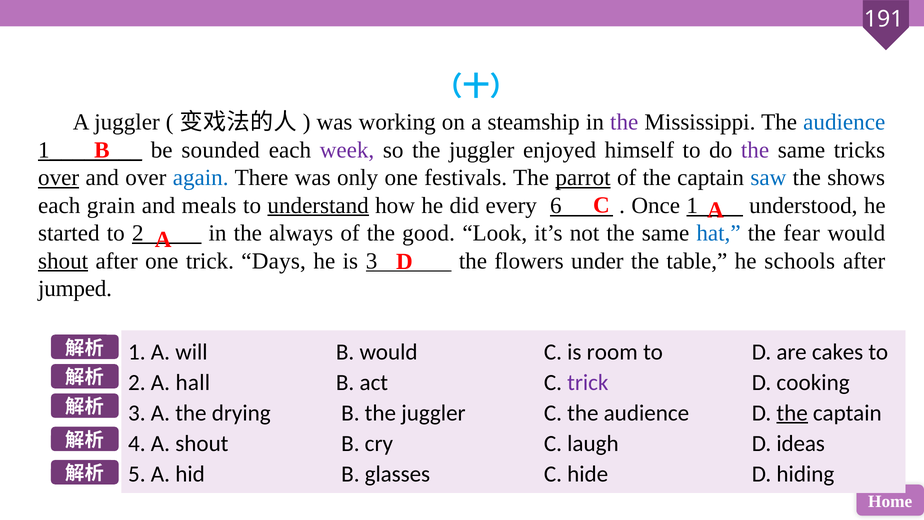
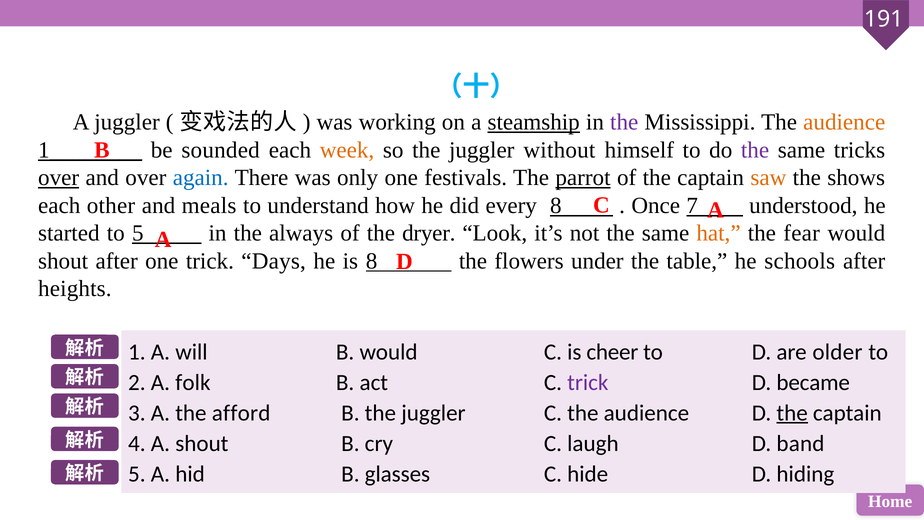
steamship underline: none -> present
audience at (844, 122) colour: blue -> orange
week colour: purple -> orange
enjoyed: enjoyed -> without
saw colour: blue -> orange
grain: grain -> other
understand underline: present -> none
every 6: 6 -> 8
Once 1: 1 -> 7
started to 2: 2 -> 5
good: good -> dryer
hat colour: blue -> orange
shout at (63, 261) underline: present -> none
is 3: 3 -> 8
jumped: jumped -> heights
room: room -> cheer
cakes: cakes -> older
hall: hall -> folk
cooking: cooking -> became
drying: drying -> afford
ideas: ideas -> band
